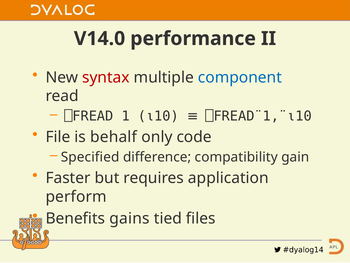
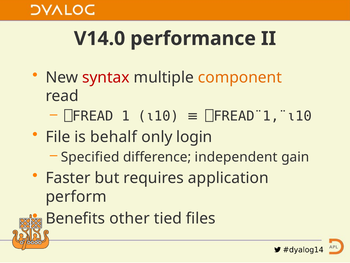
component colour: blue -> orange
code: code -> login
compatibility: compatibility -> independent
gains: gains -> other
